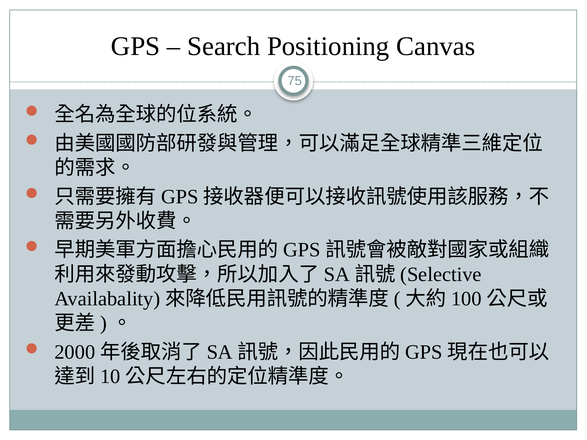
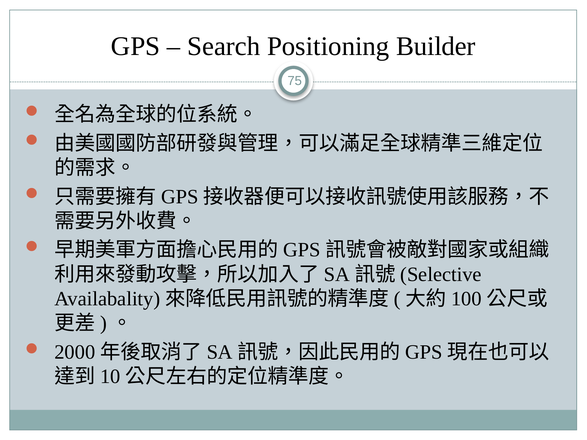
Canvas: Canvas -> Builder
